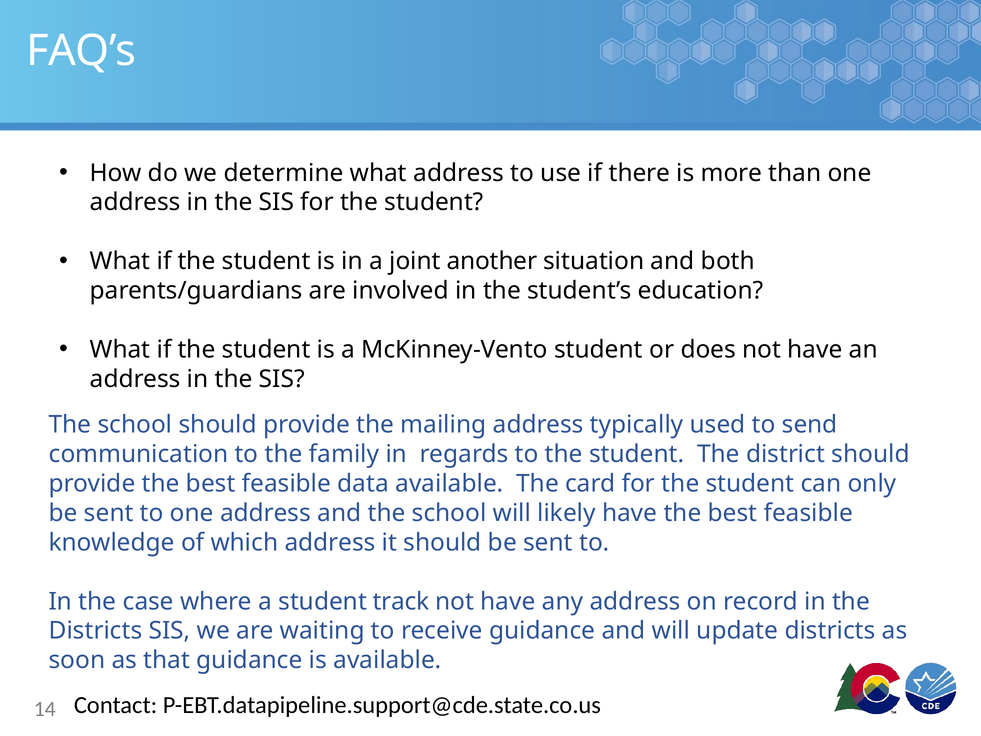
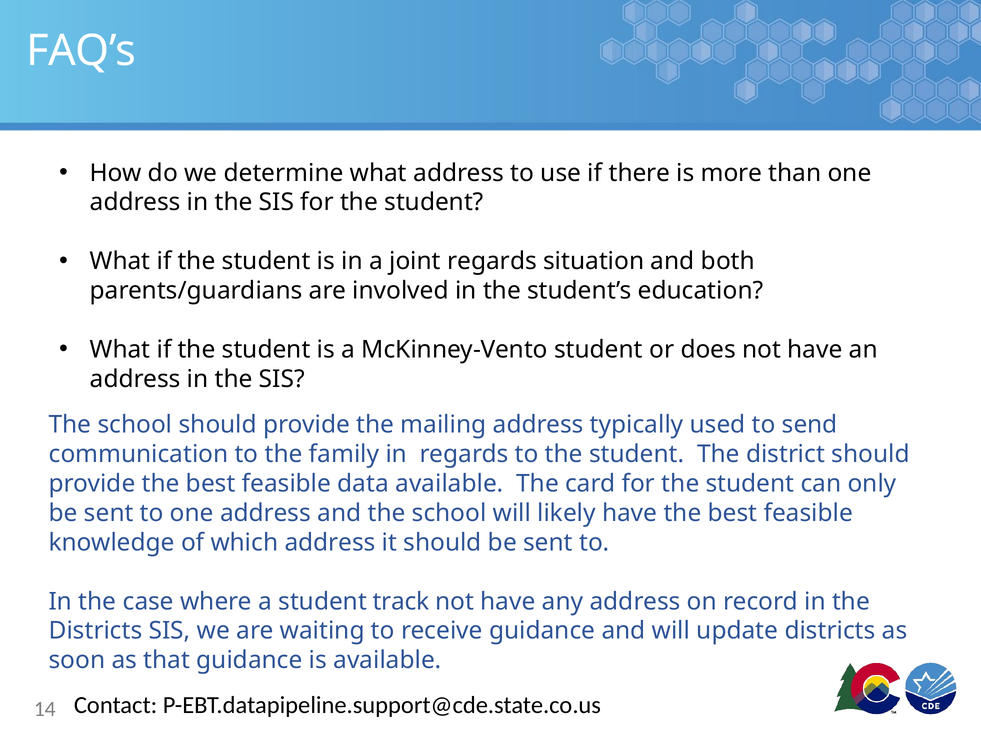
joint another: another -> regards
